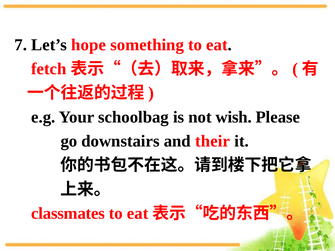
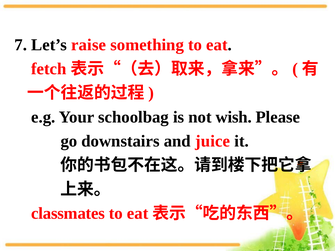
hope: hope -> raise
their: their -> juice
